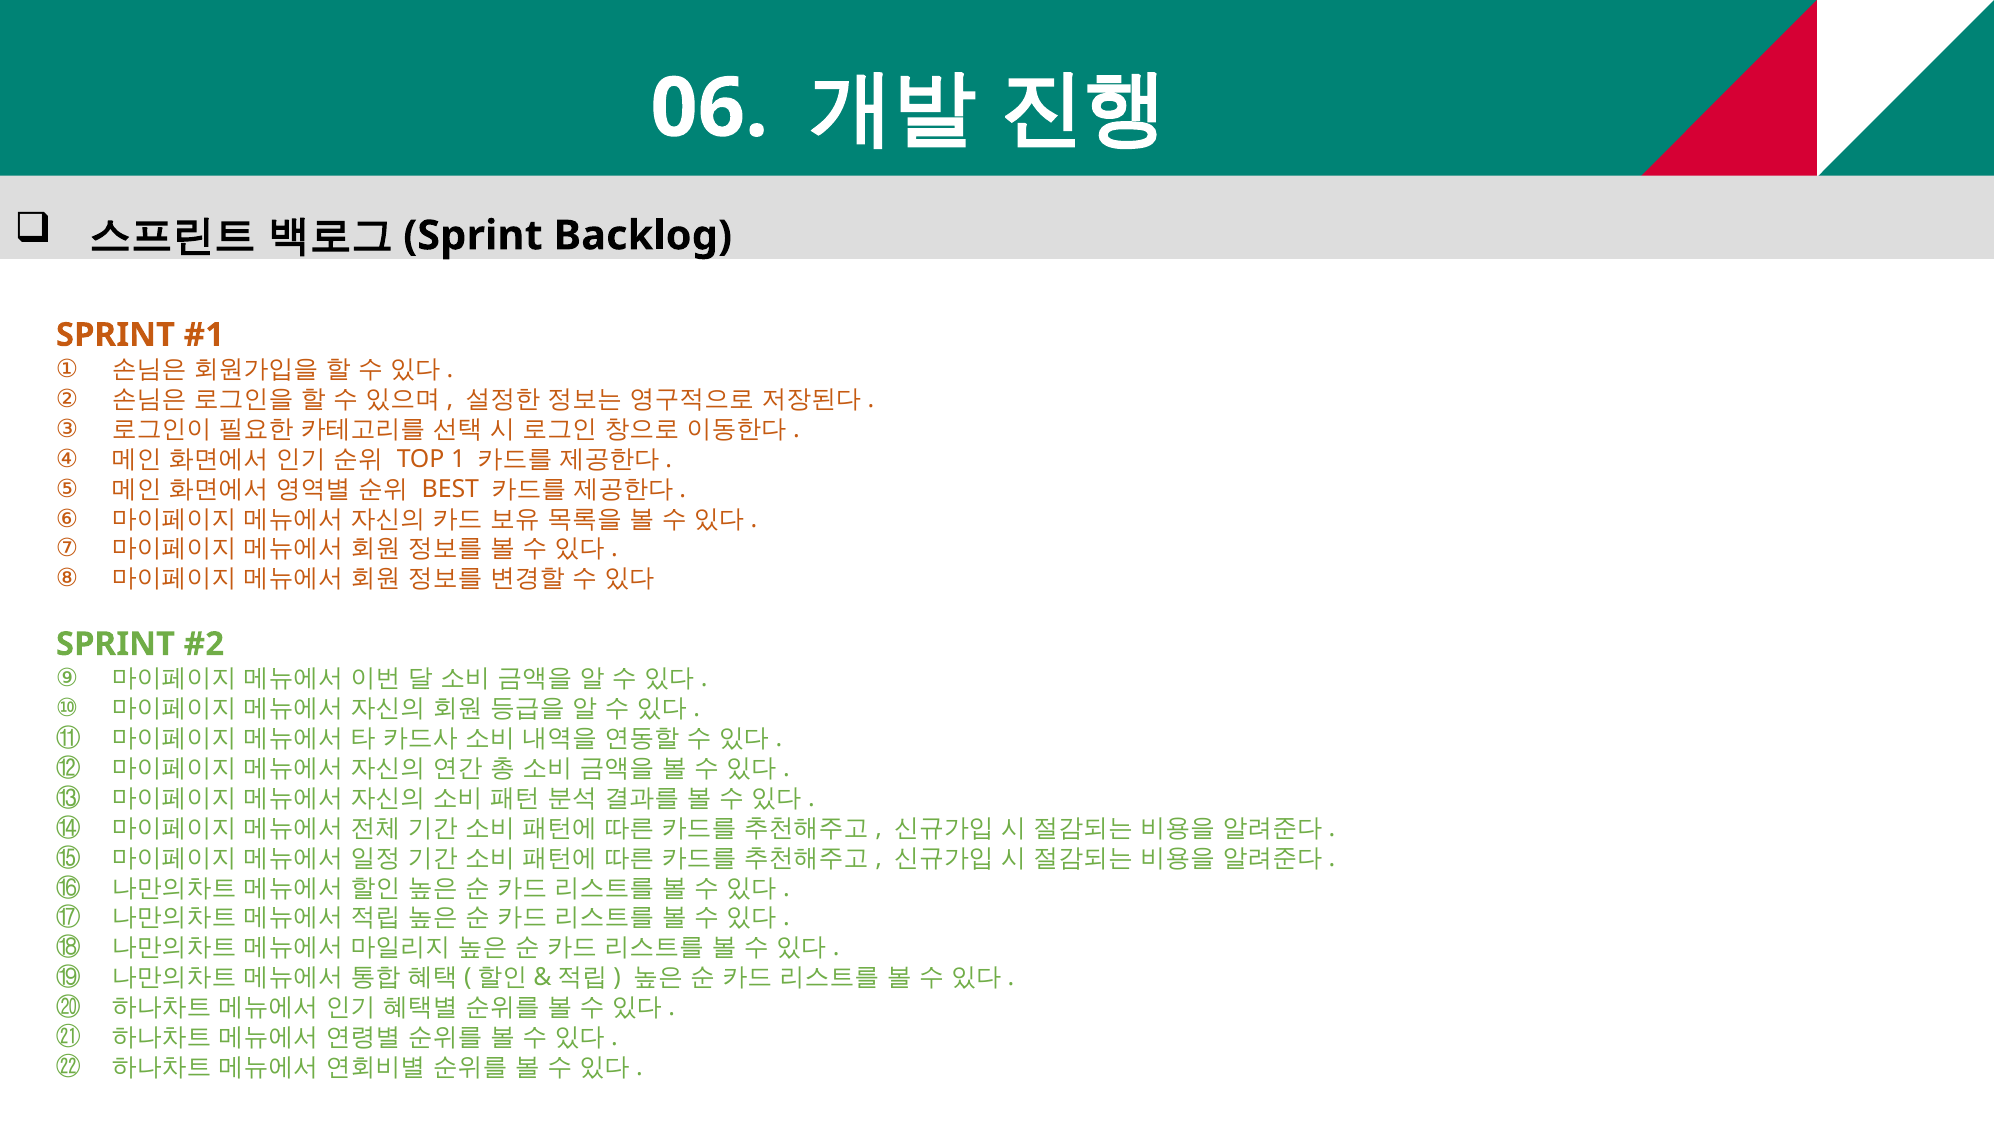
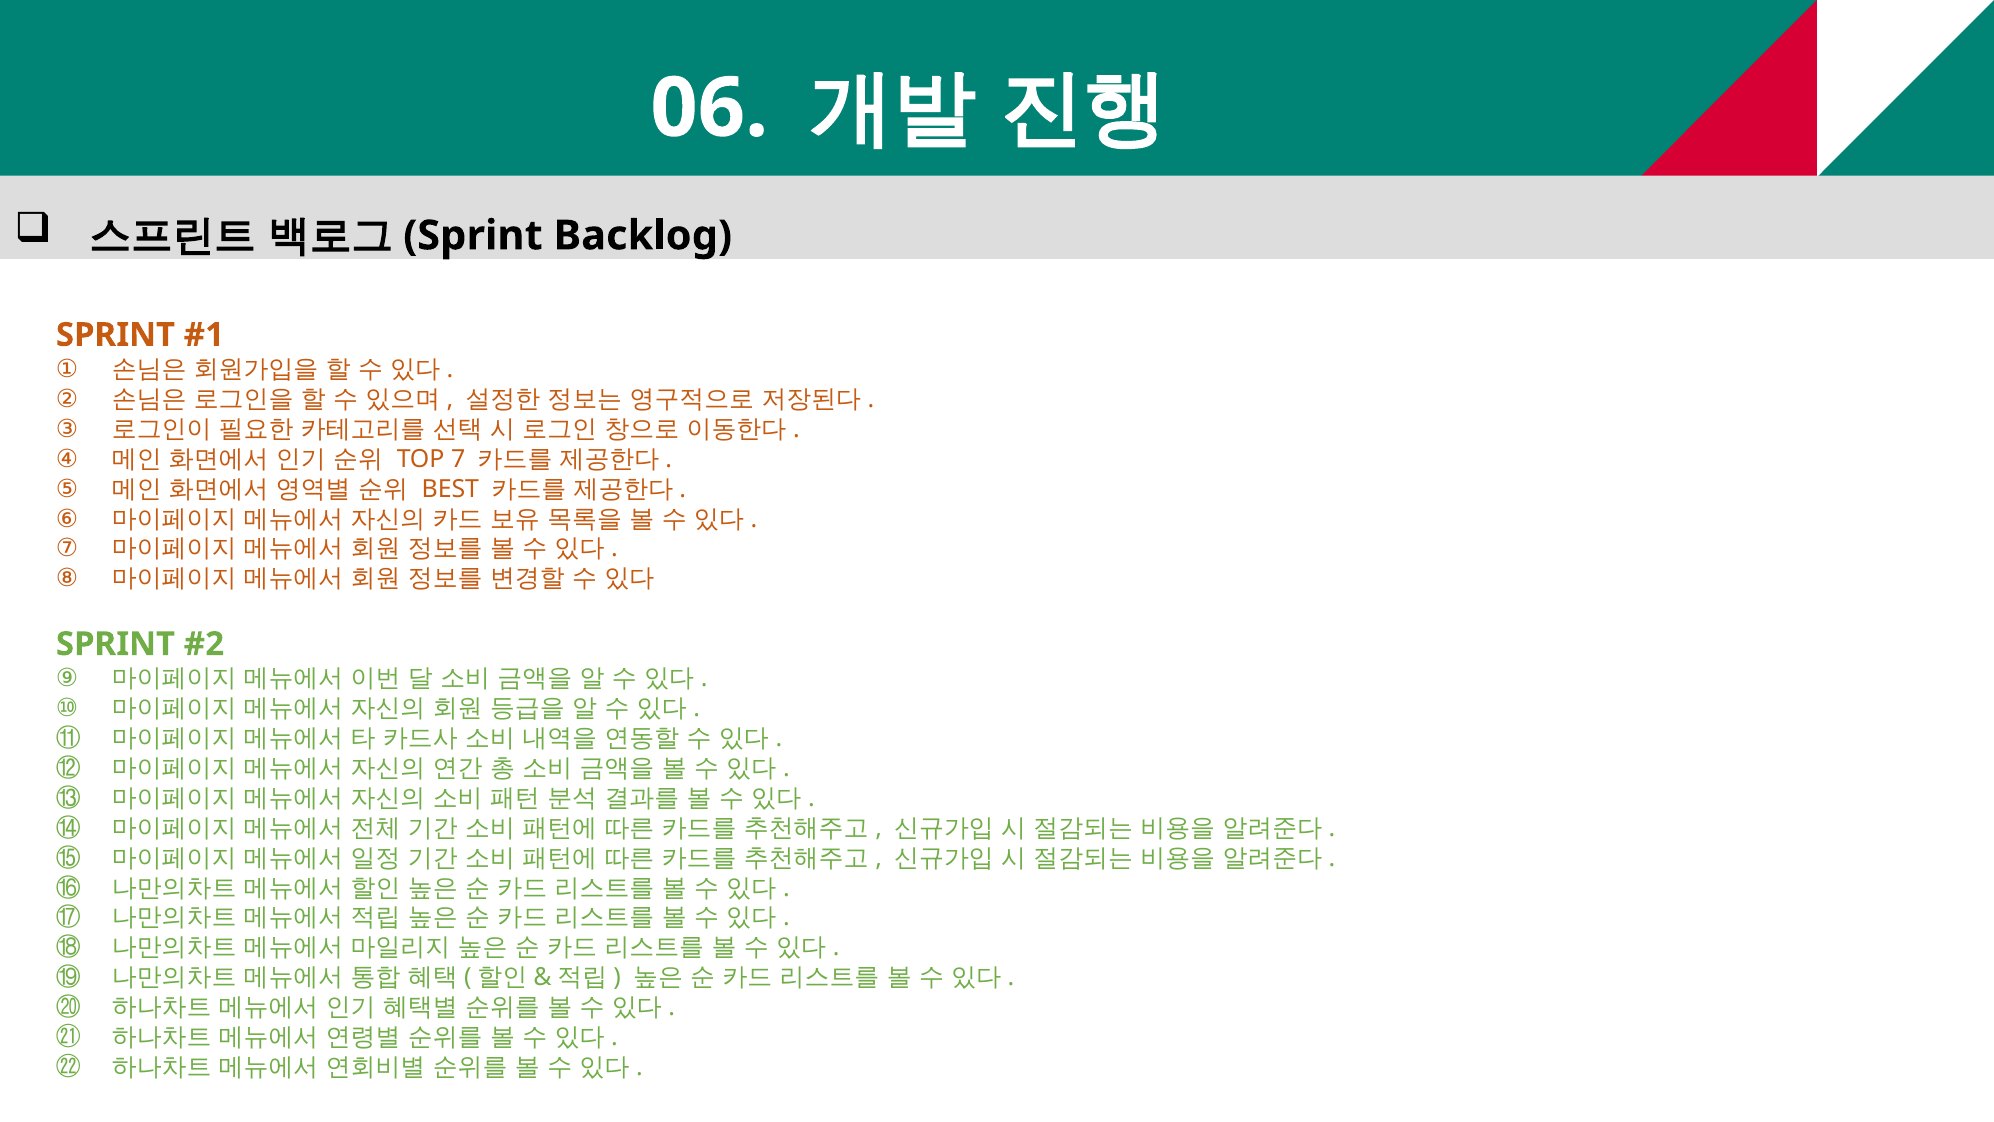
1: 1 -> 7
